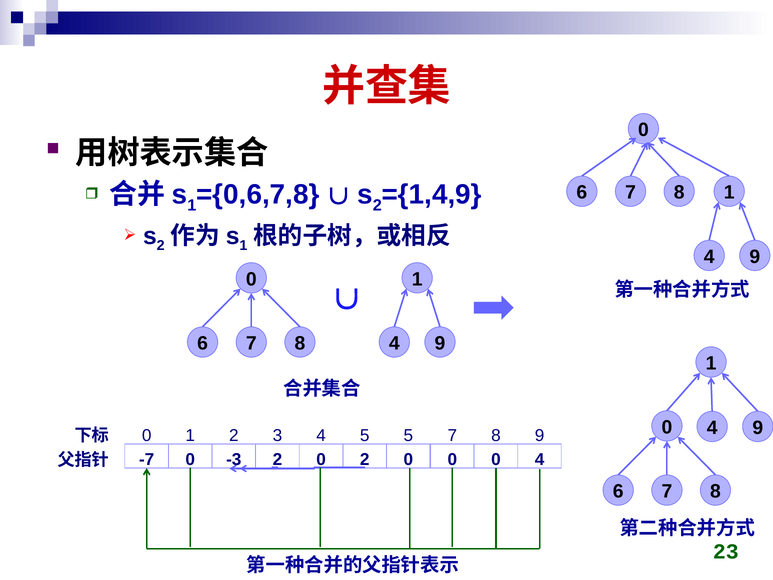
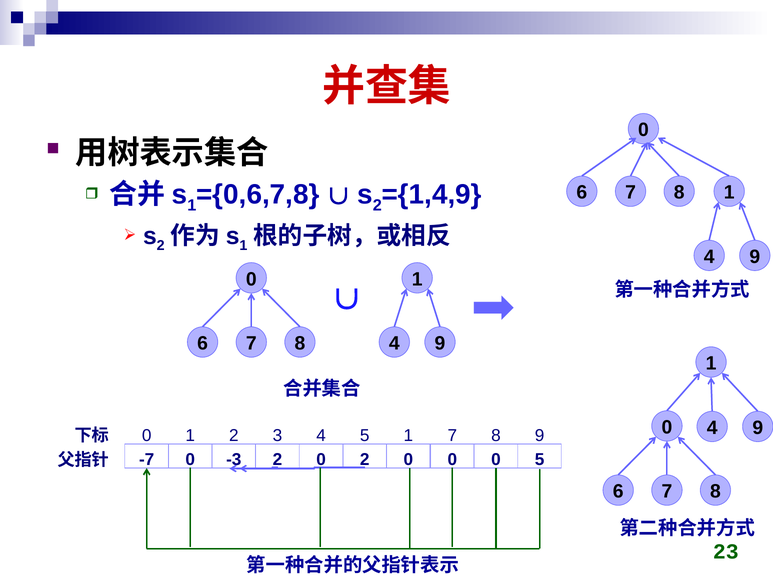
5 5: 5 -> 1
0 4: 4 -> 5
